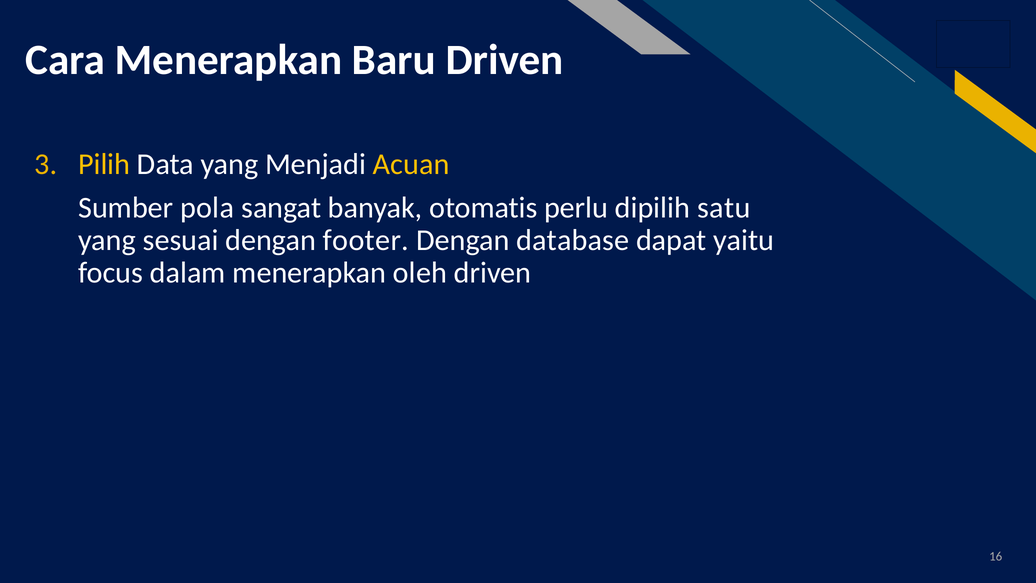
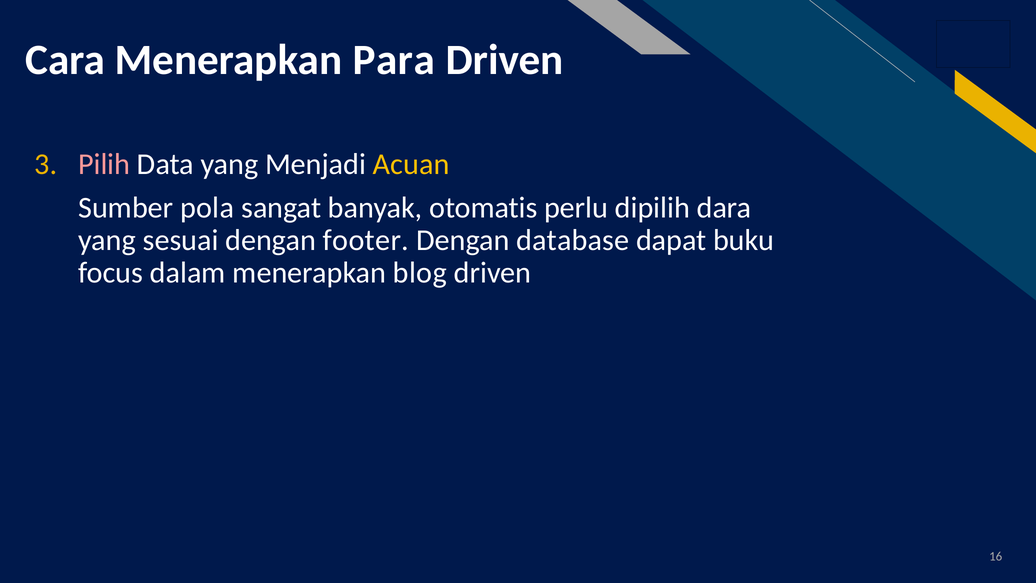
Baru: Baru -> Para
Pilih colour: yellow -> pink
satu: satu -> dara
yaitu: yaitu -> buku
oleh: oleh -> blog
